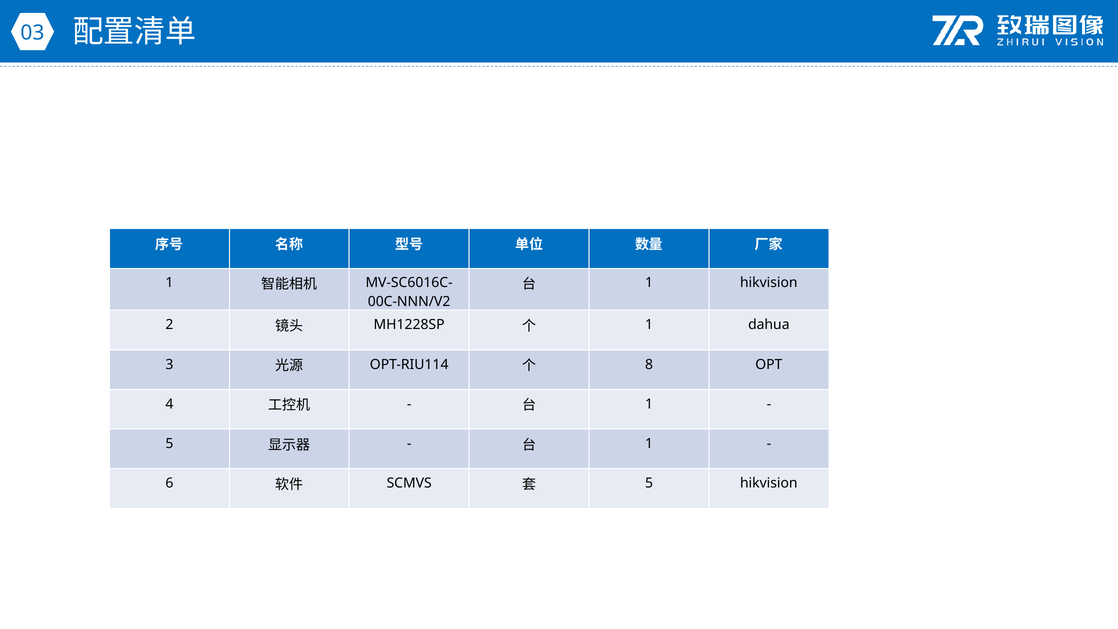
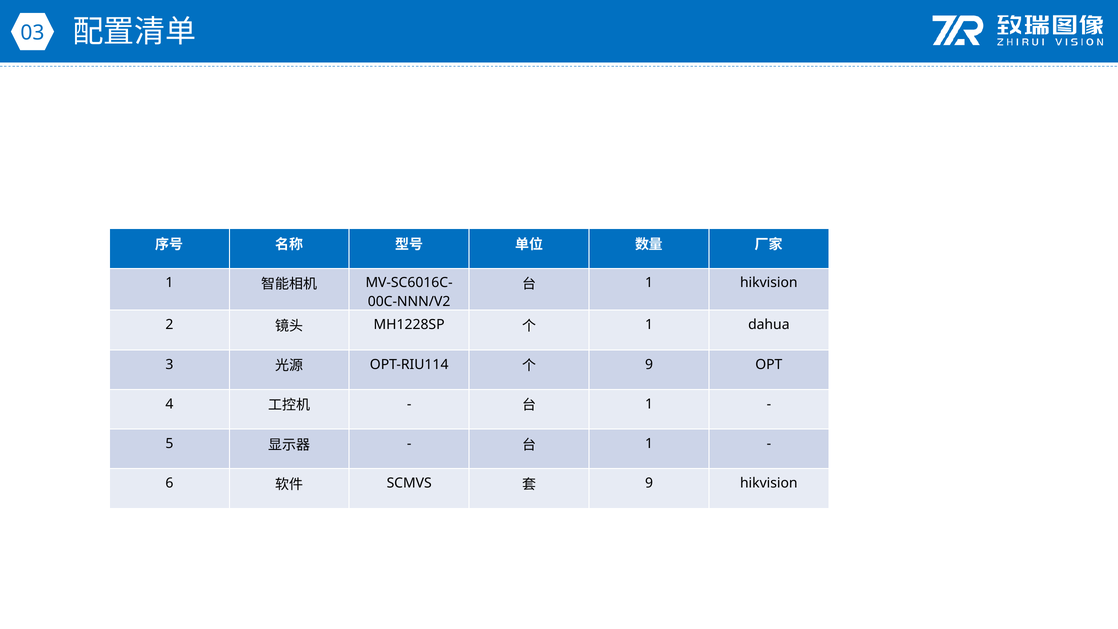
8 at (649, 364): 8 -> 9
5 at (649, 483): 5 -> 9
